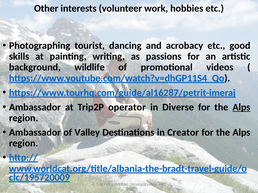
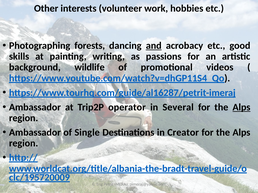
tourist: tourist -> forests
and underline: none -> present
Diverse: Diverse -> Several
Valley: Valley -> Single
